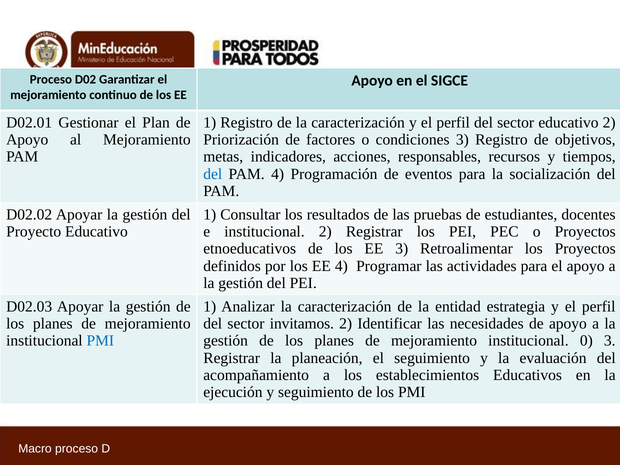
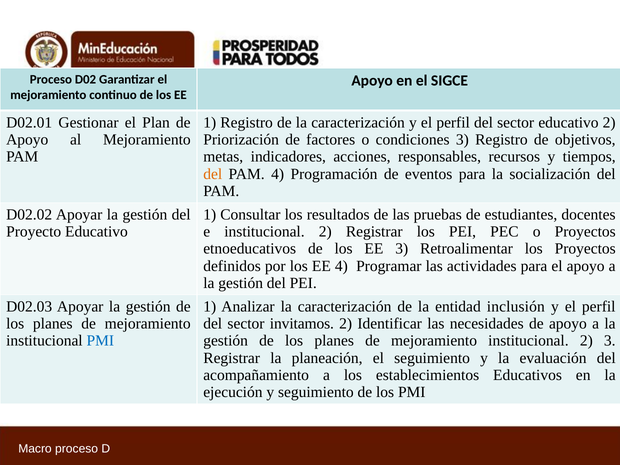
del at (213, 174) colour: blue -> orange
estrategia: estrategia -> inclusión
mejoramiento institucional 0: 0 -> 2
